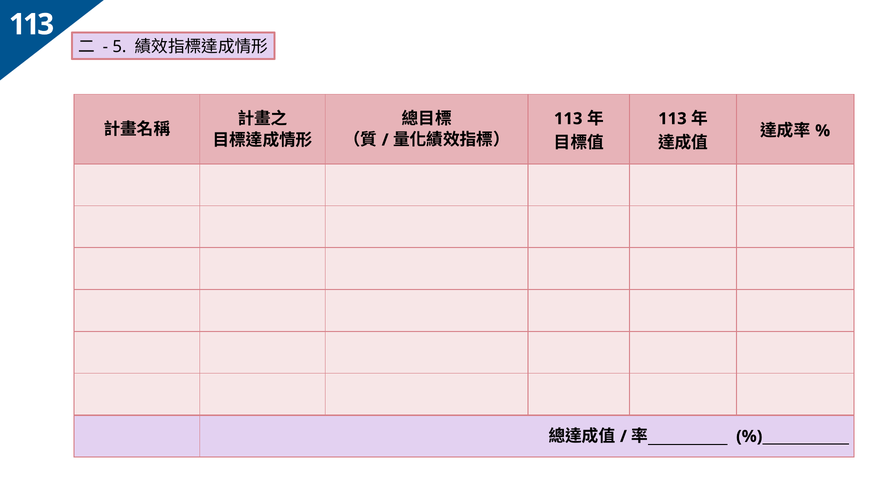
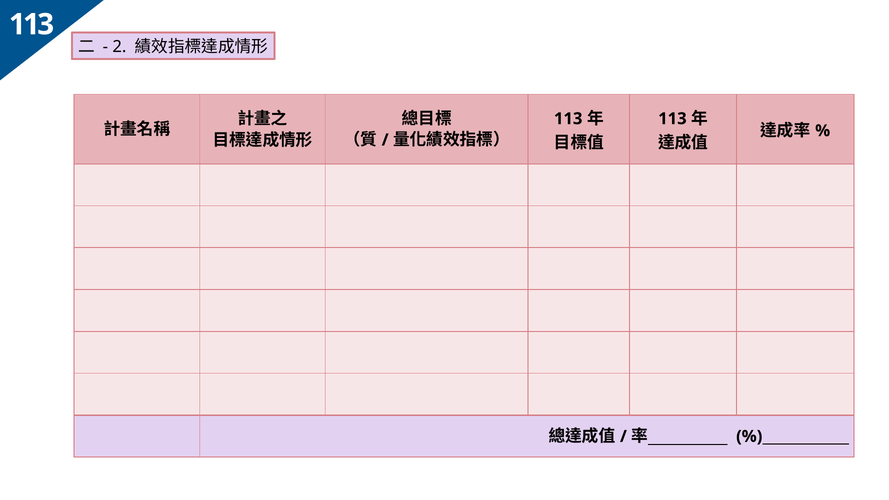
5: 5 -> 2
